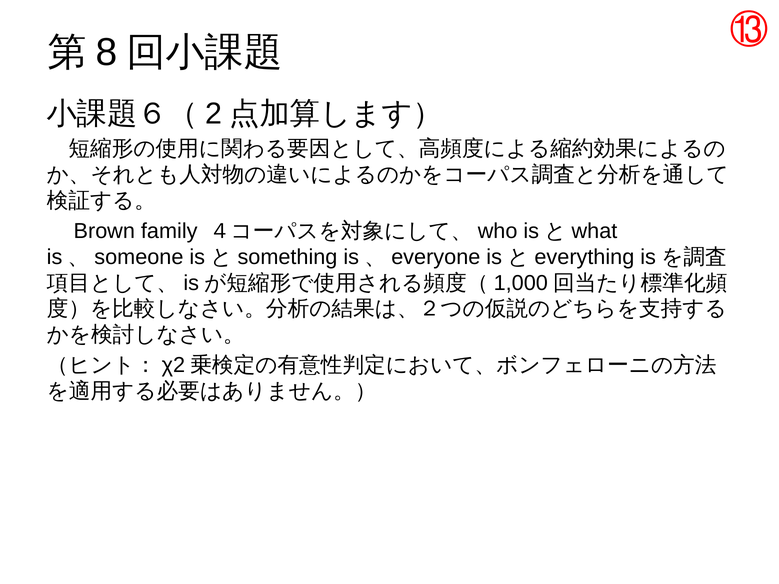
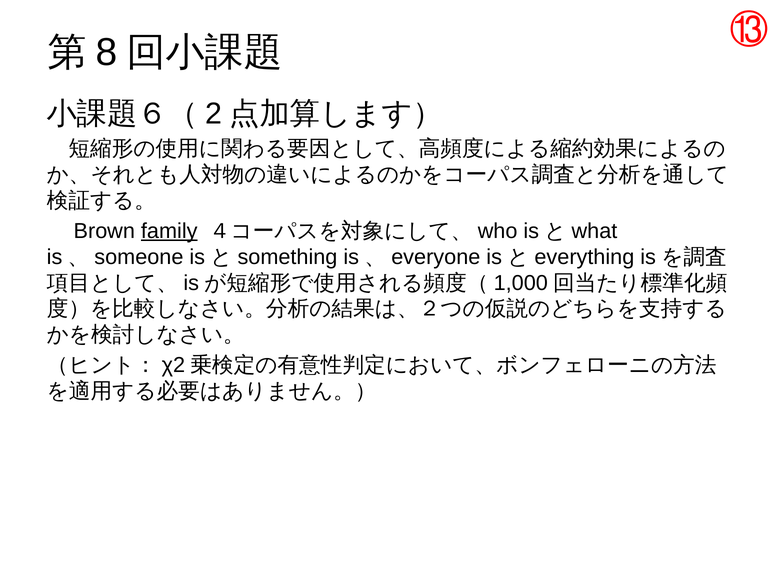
family underline: none -> present
